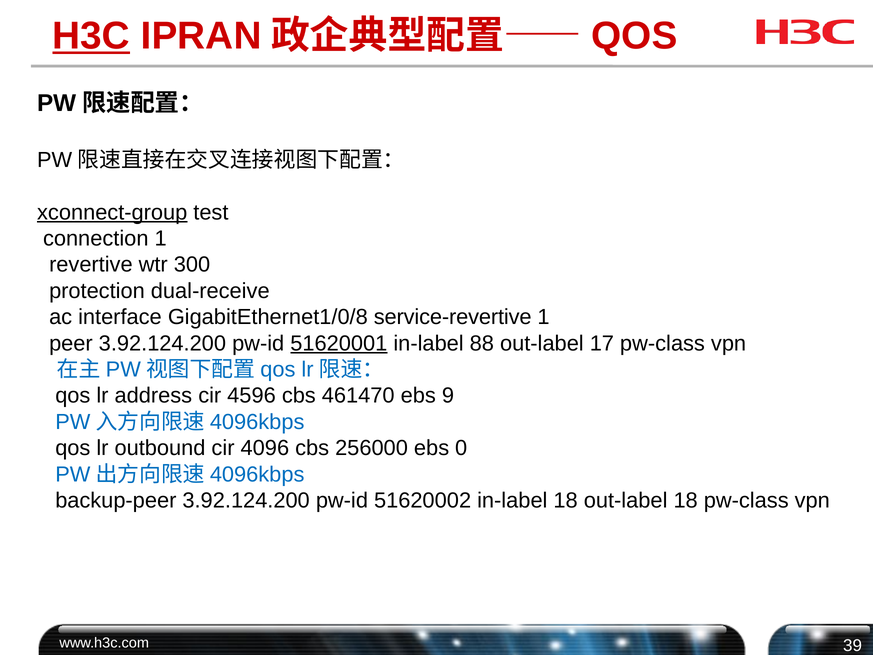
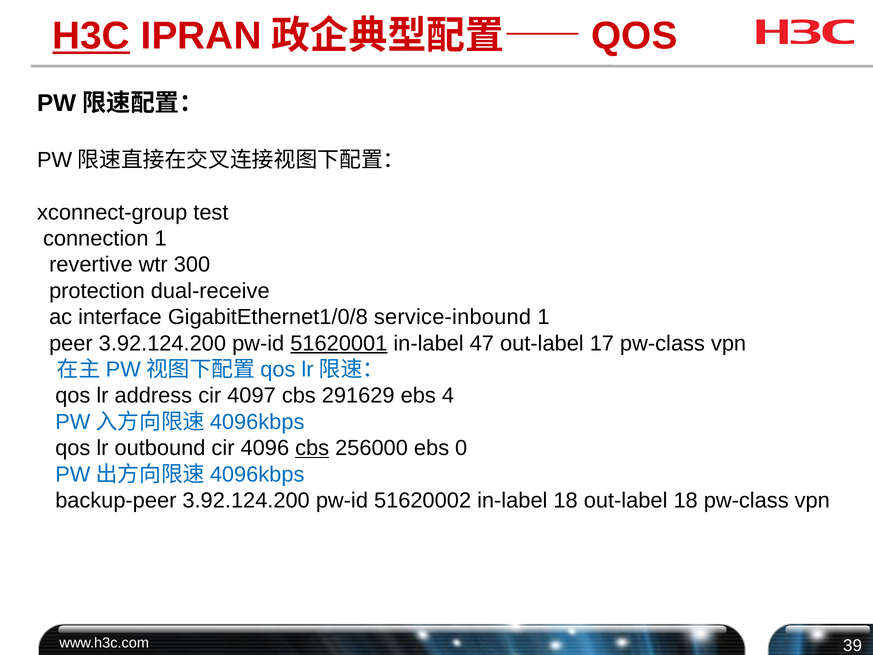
xconnect-group underline: present -> none
service-revertive: service-revertive -> service-inbound
88: 88 -> 47
4596: 4596 -> 4097
461470: 461470 -> 291629
9: 9 -> 4
cbs at (312, 448) underline: none -> present
